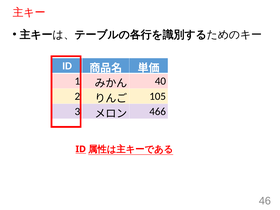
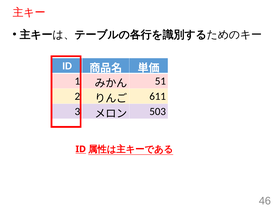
40: 40 -> 51
105: 105 -> 611
466: 466 -> 503
